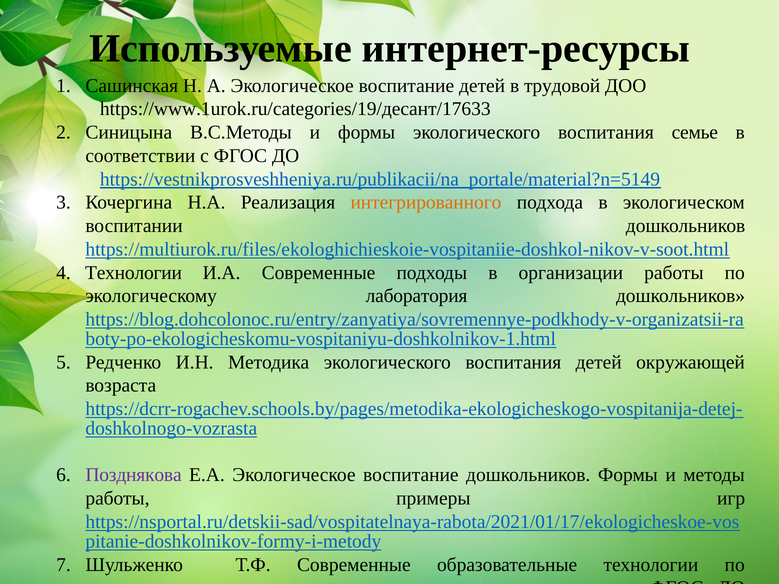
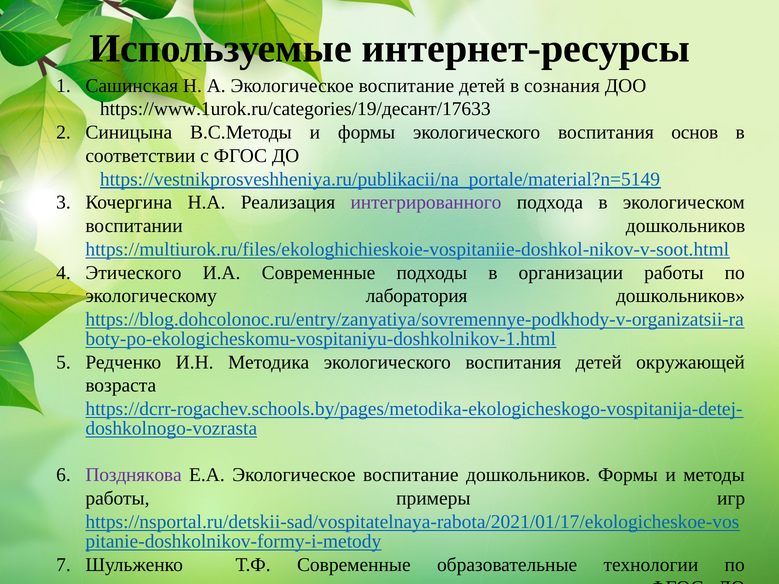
трудовой: трудовой -> сознания
семье: семье -> основ
интегрированного colour: orange -> purple
Технологии at (134, 273): Технологии -> Этического
